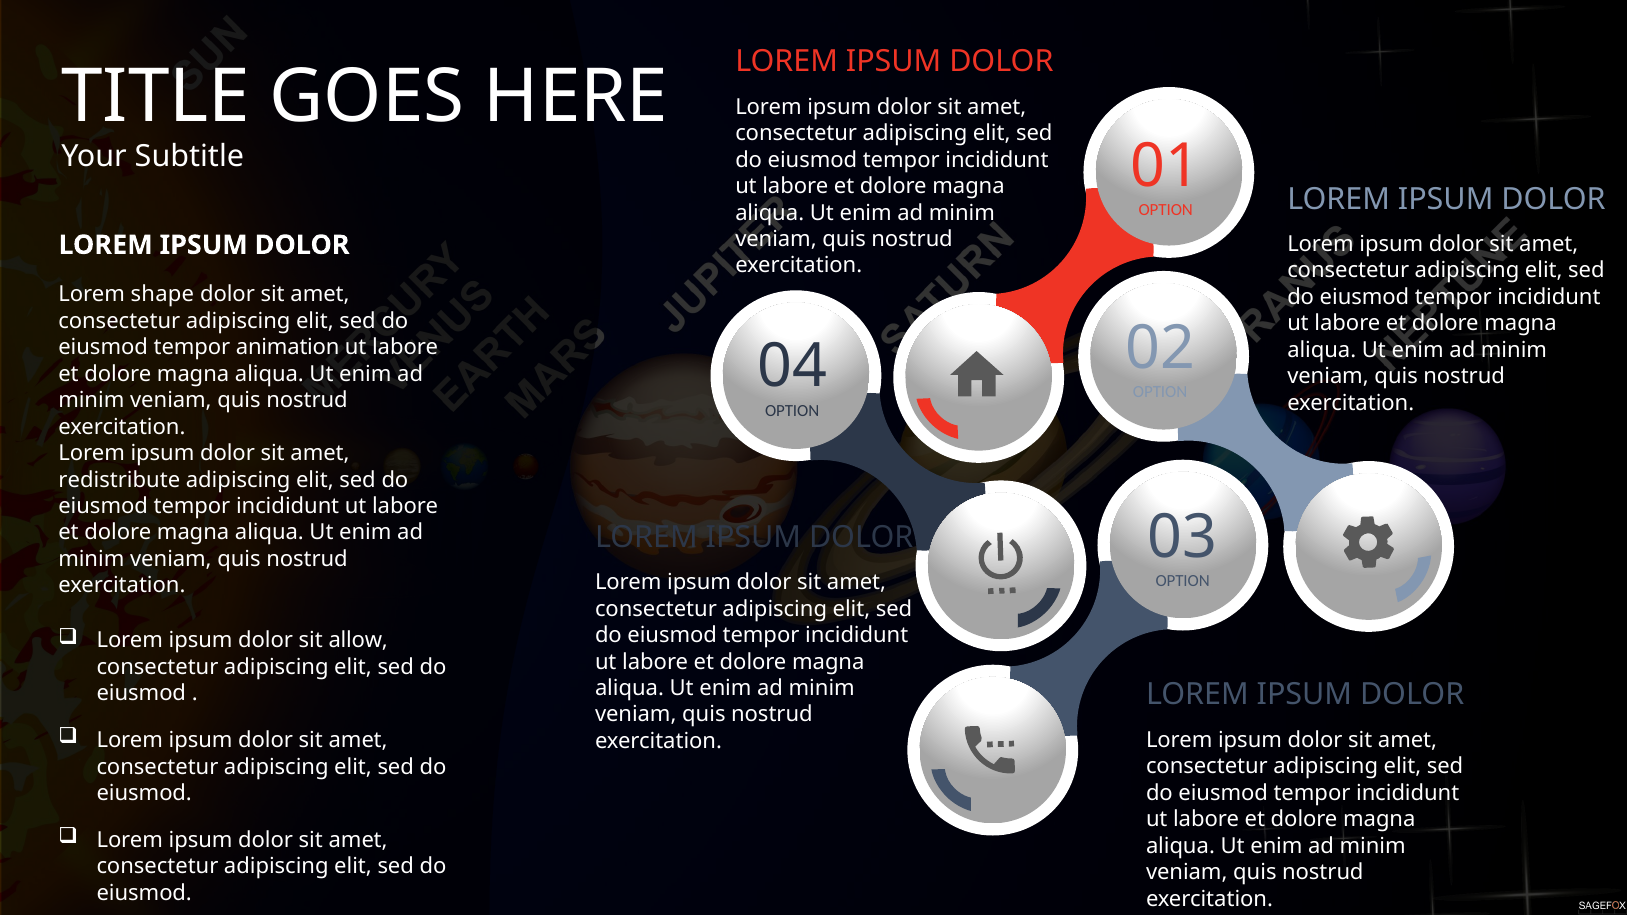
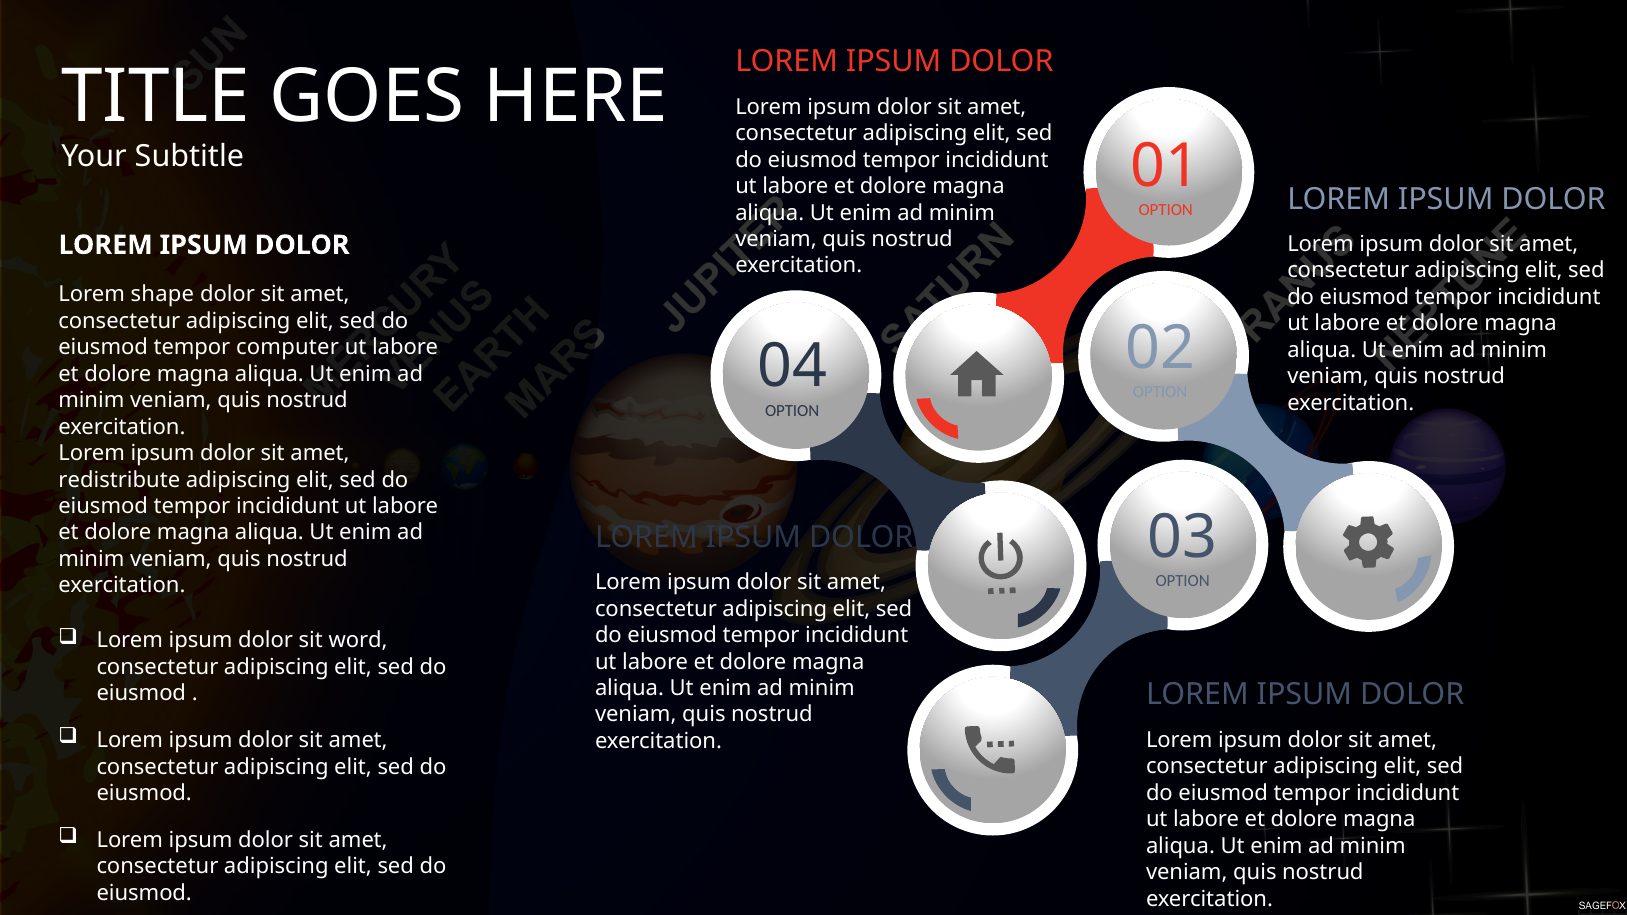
animation: animation -> computer
allow: allow -> word
